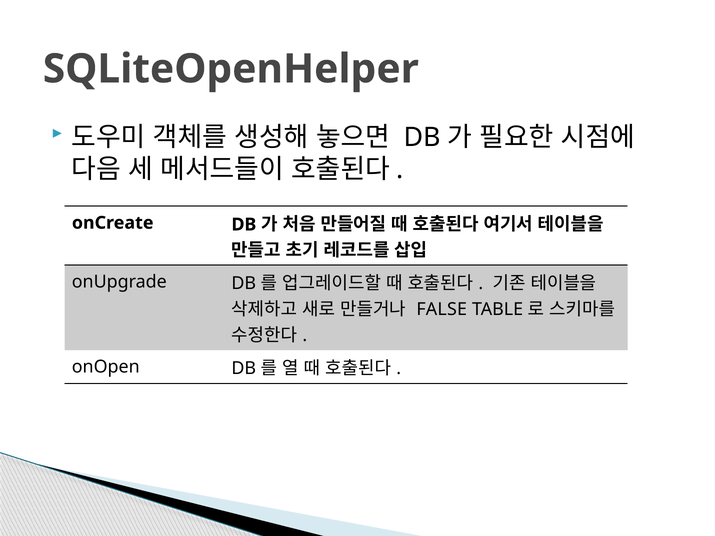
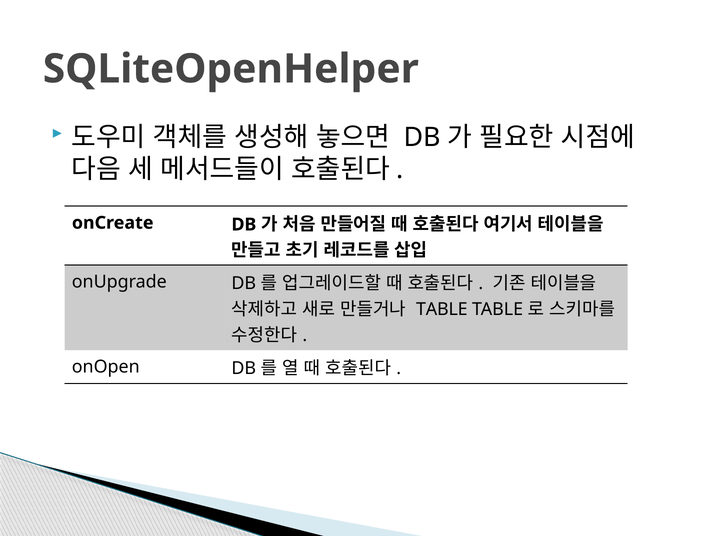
FALSE at (442, 310): FALSE -> TABLE
